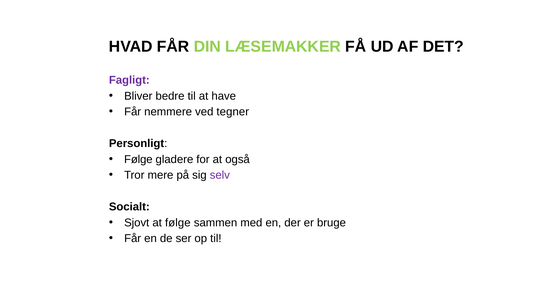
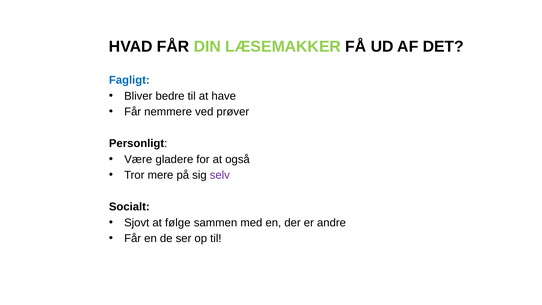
Fagligt colour: purple -> blue
tegner: tegner -> prøver
Følge at (138, 159): Følge -> Være
bruge: bruge -> andre
